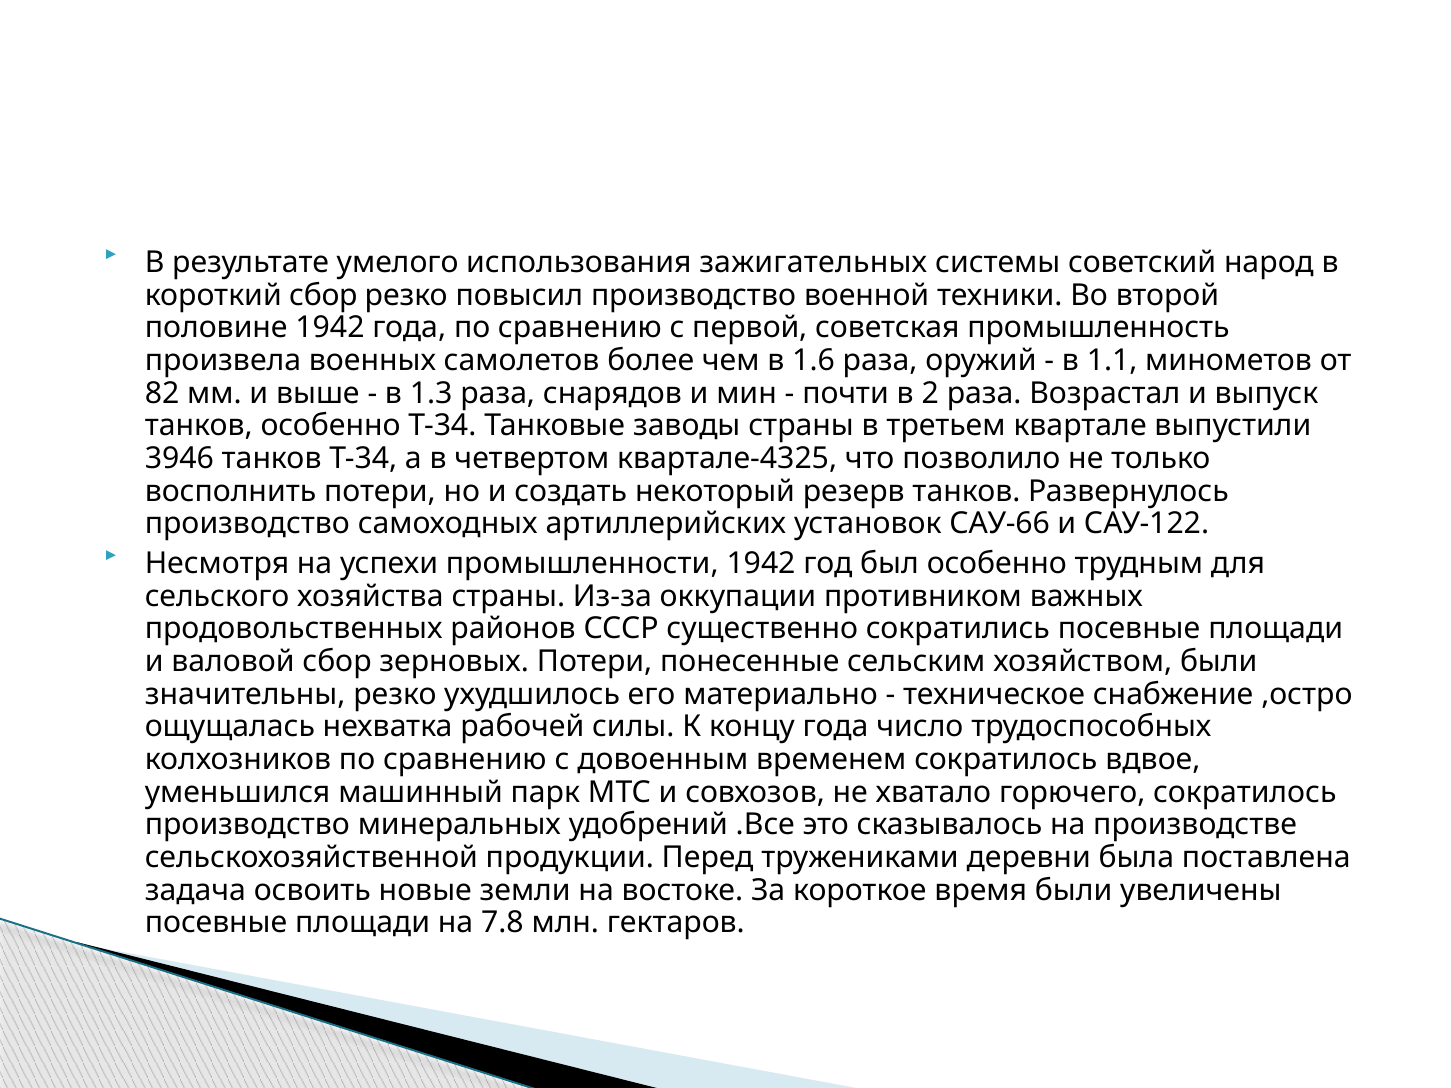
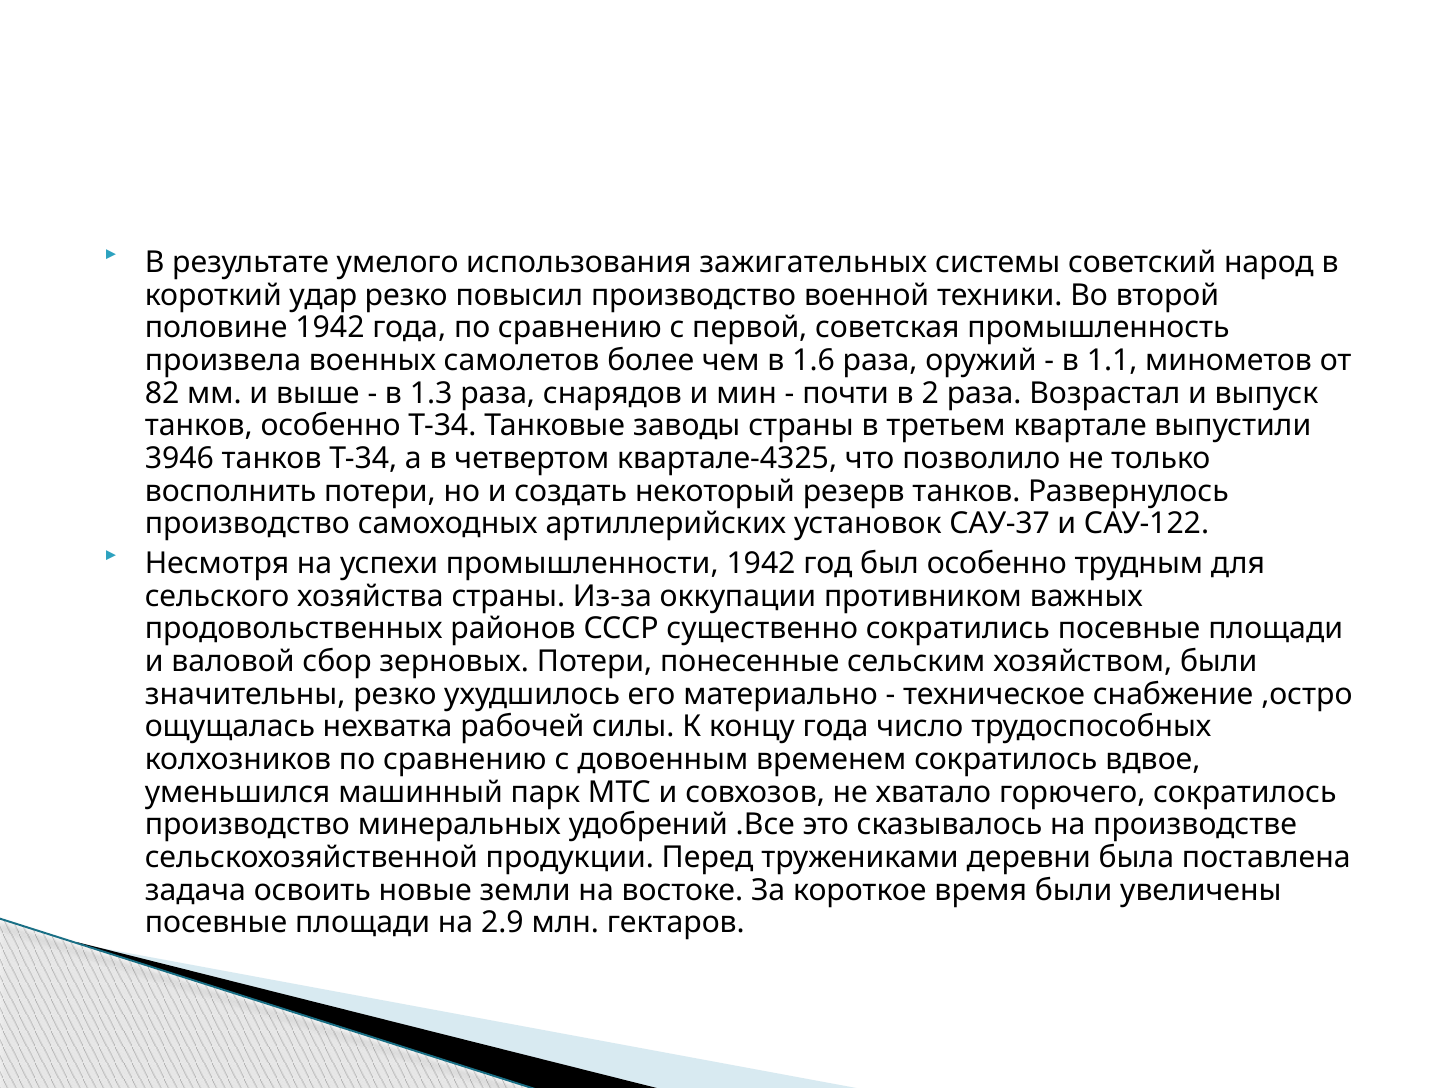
короткий сбор: сбор -> удар
САУ-66: САУ-66 -> САУ-37
7.8: 7.8 -> 2.9
